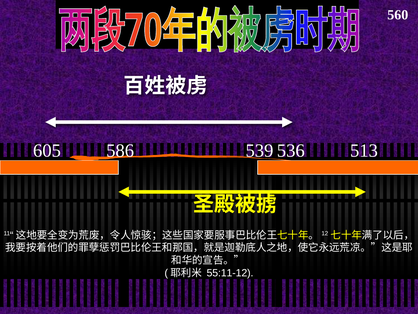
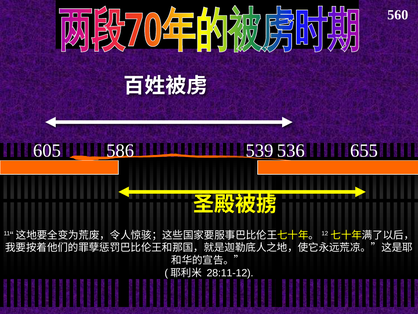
513: 513 -> 655
55:11-12: 55:11-12 -> 28:11-12
